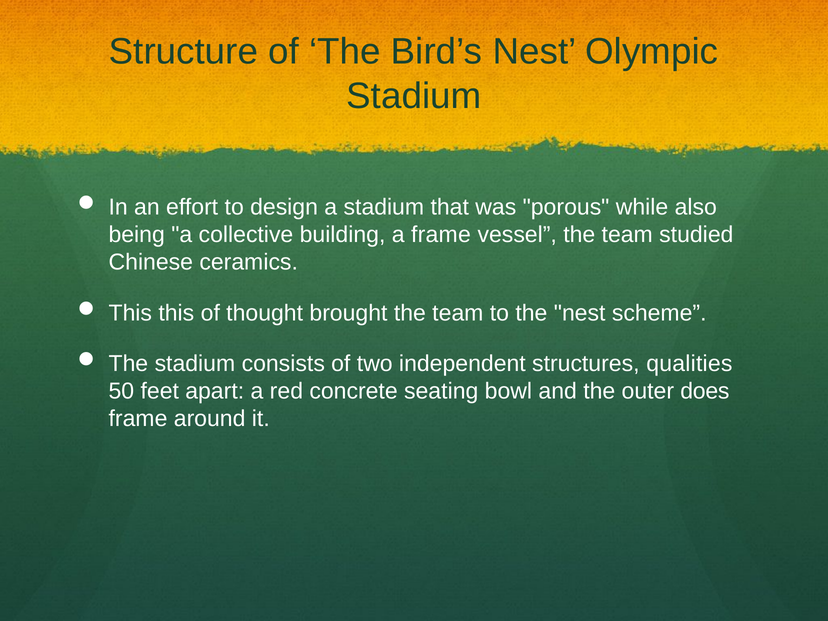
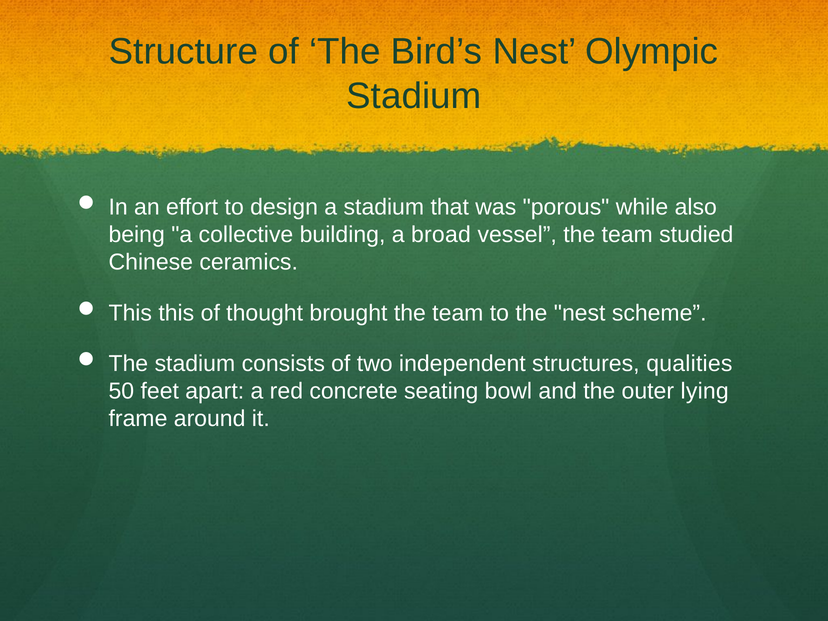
a frame: frame -> broad
does: does -> lying
